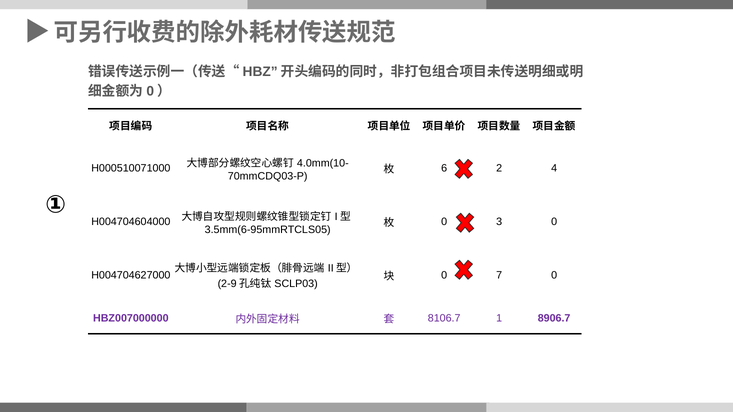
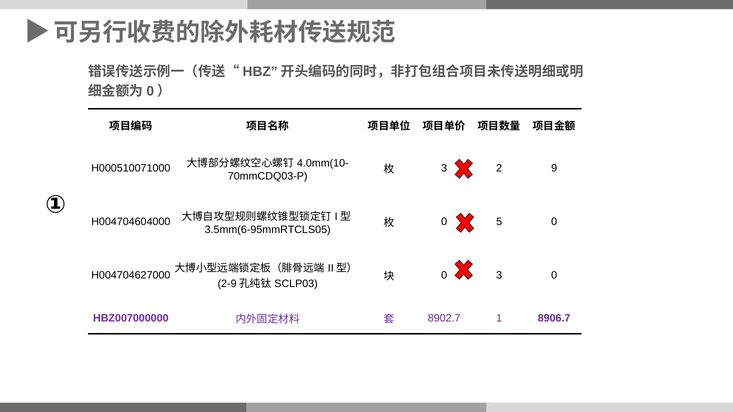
6 at (444, 168): 6 -> 3
4: 4 -> 9
3: 3 -> 5
0 7: 7 -> 3
8106.7: 8106.7 -> 8902.7
